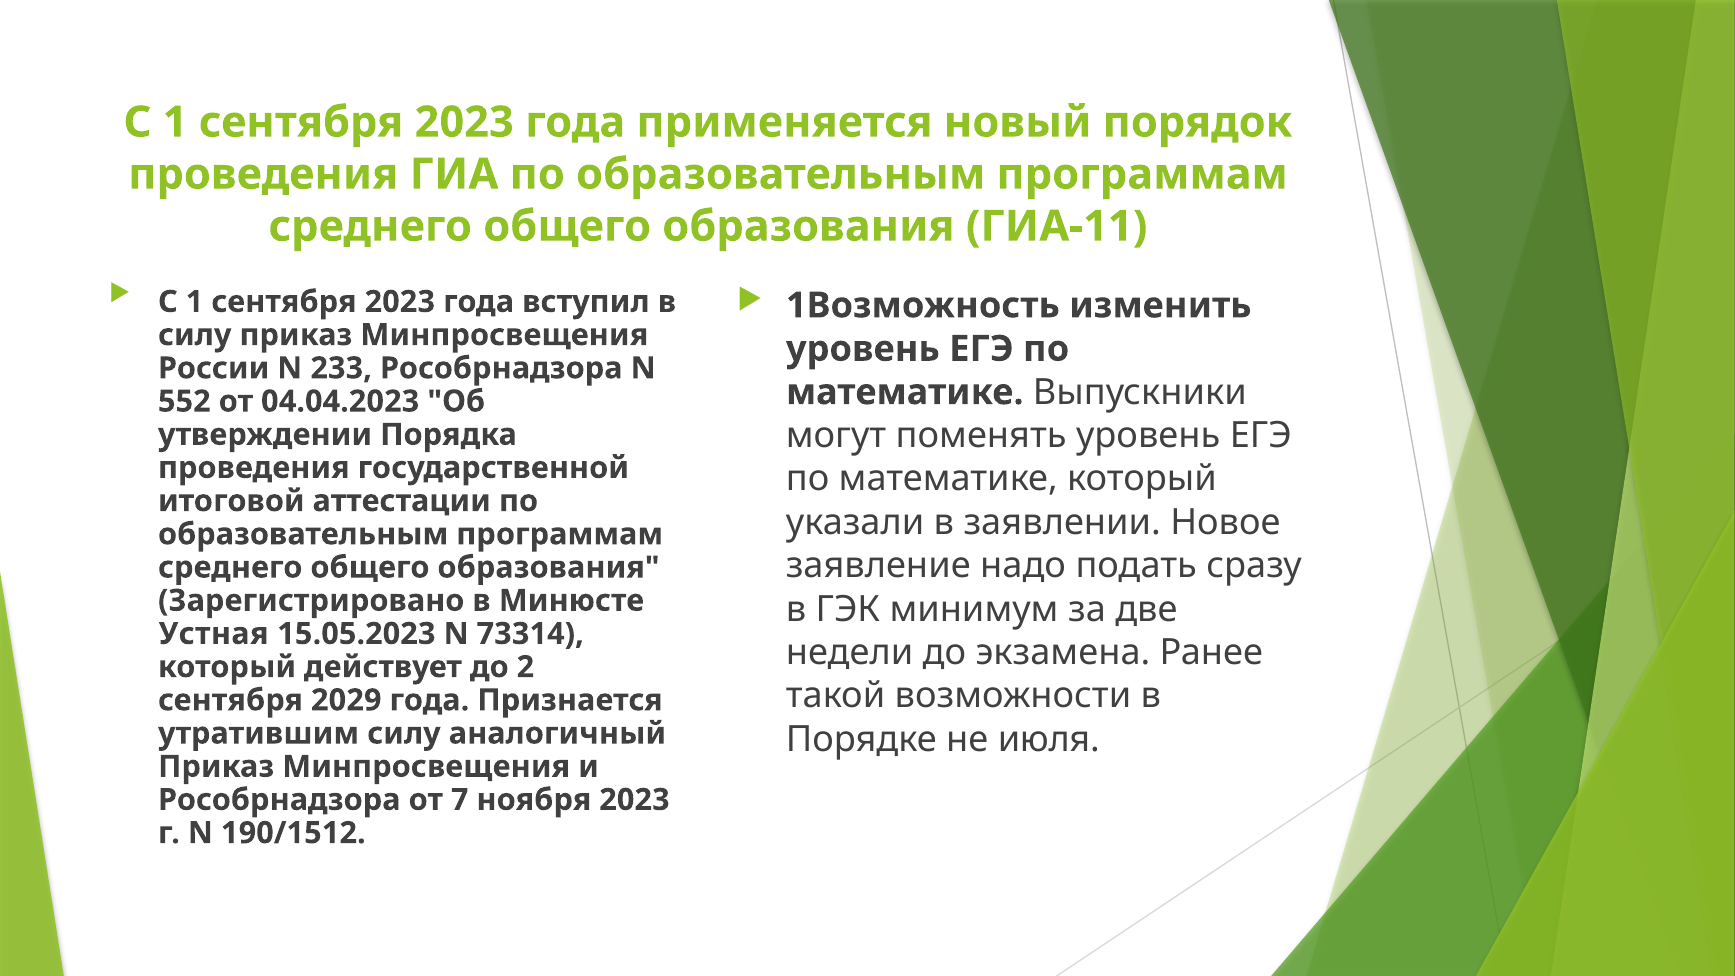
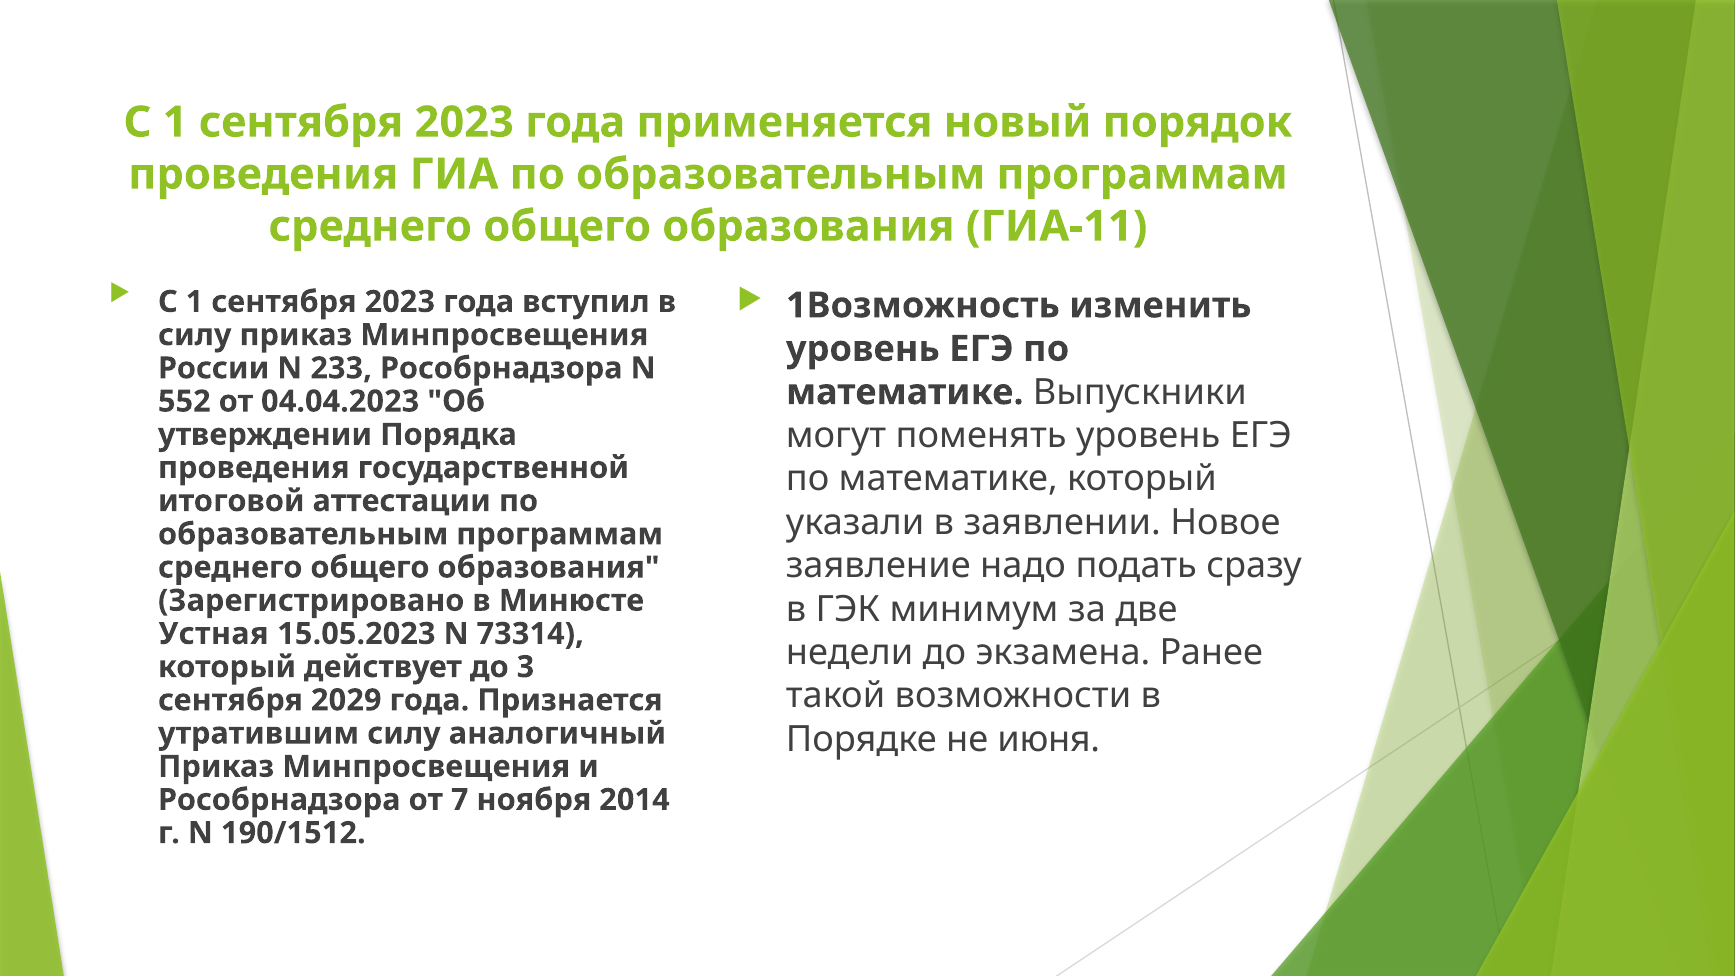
2: 2 -> 3
июля: июля -> июня
ноября 2023: 2023 -> 2014
